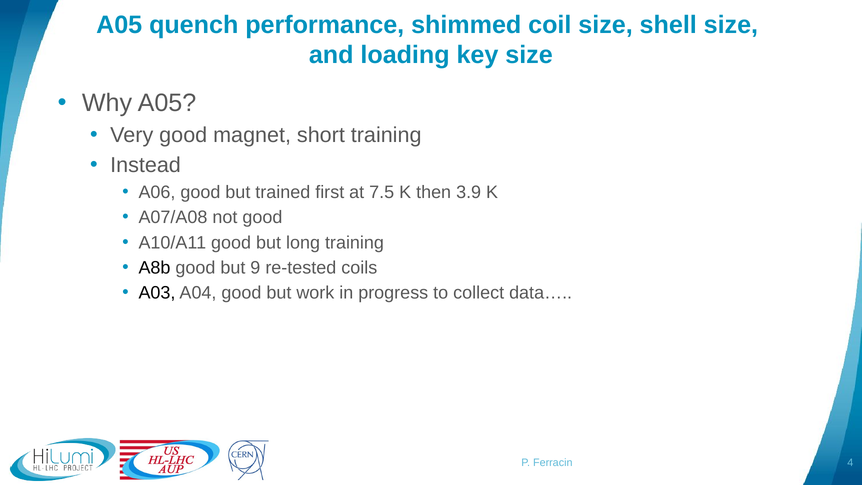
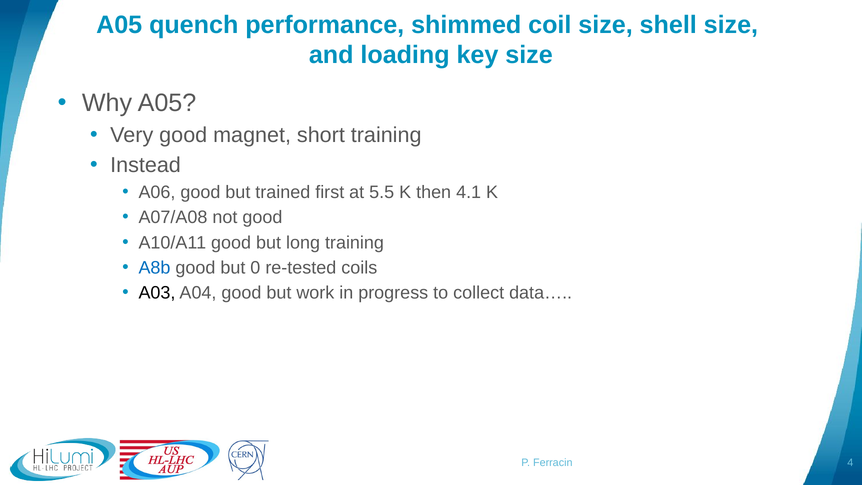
7.5: 7.5 -> 5.5
3.9: 3.9 -> 4.1
A8b colour: black -> blue
9: 9 -> 0
